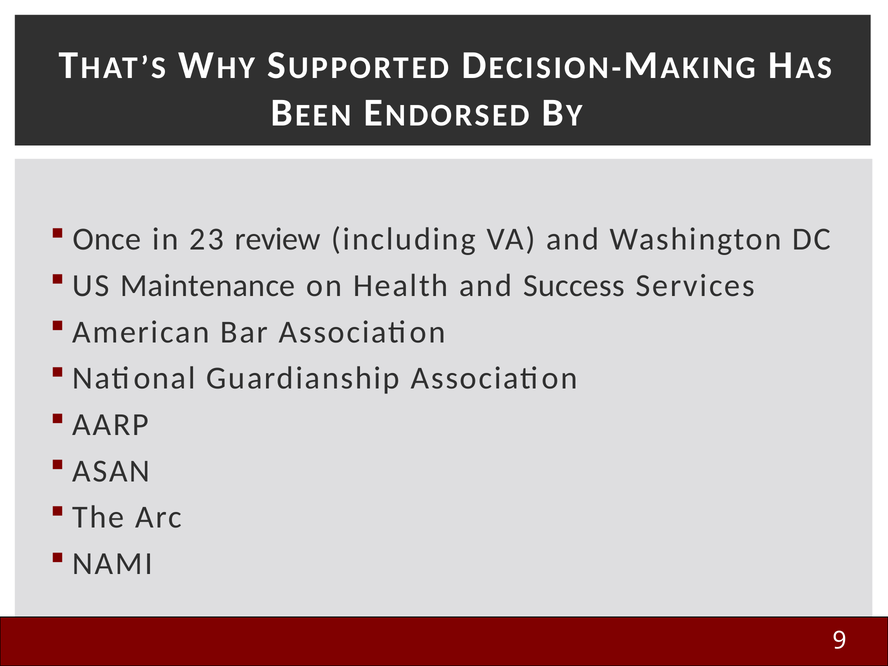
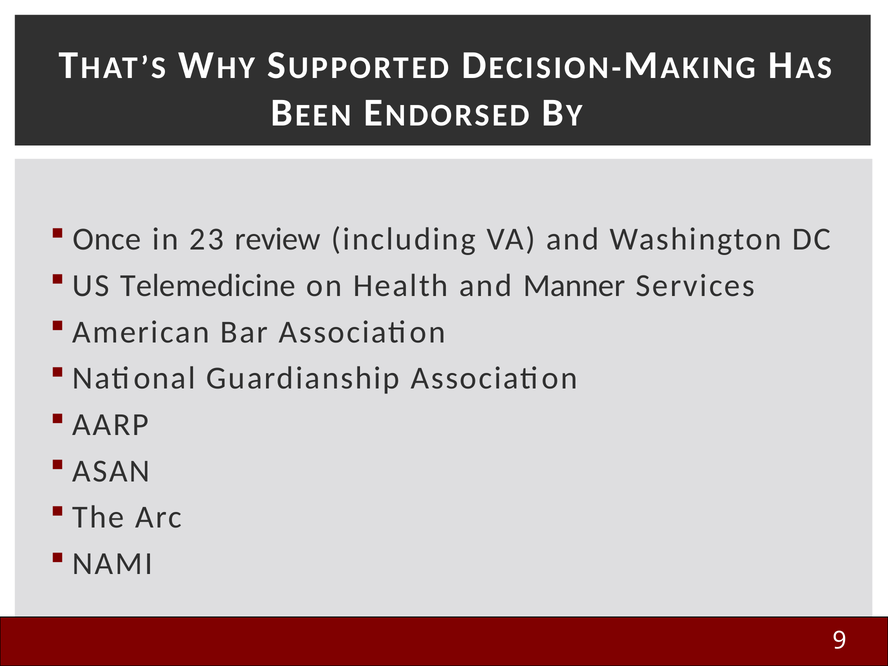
Maintenance: Maintenance -> Telemedicine
Success: Success -> Manner
